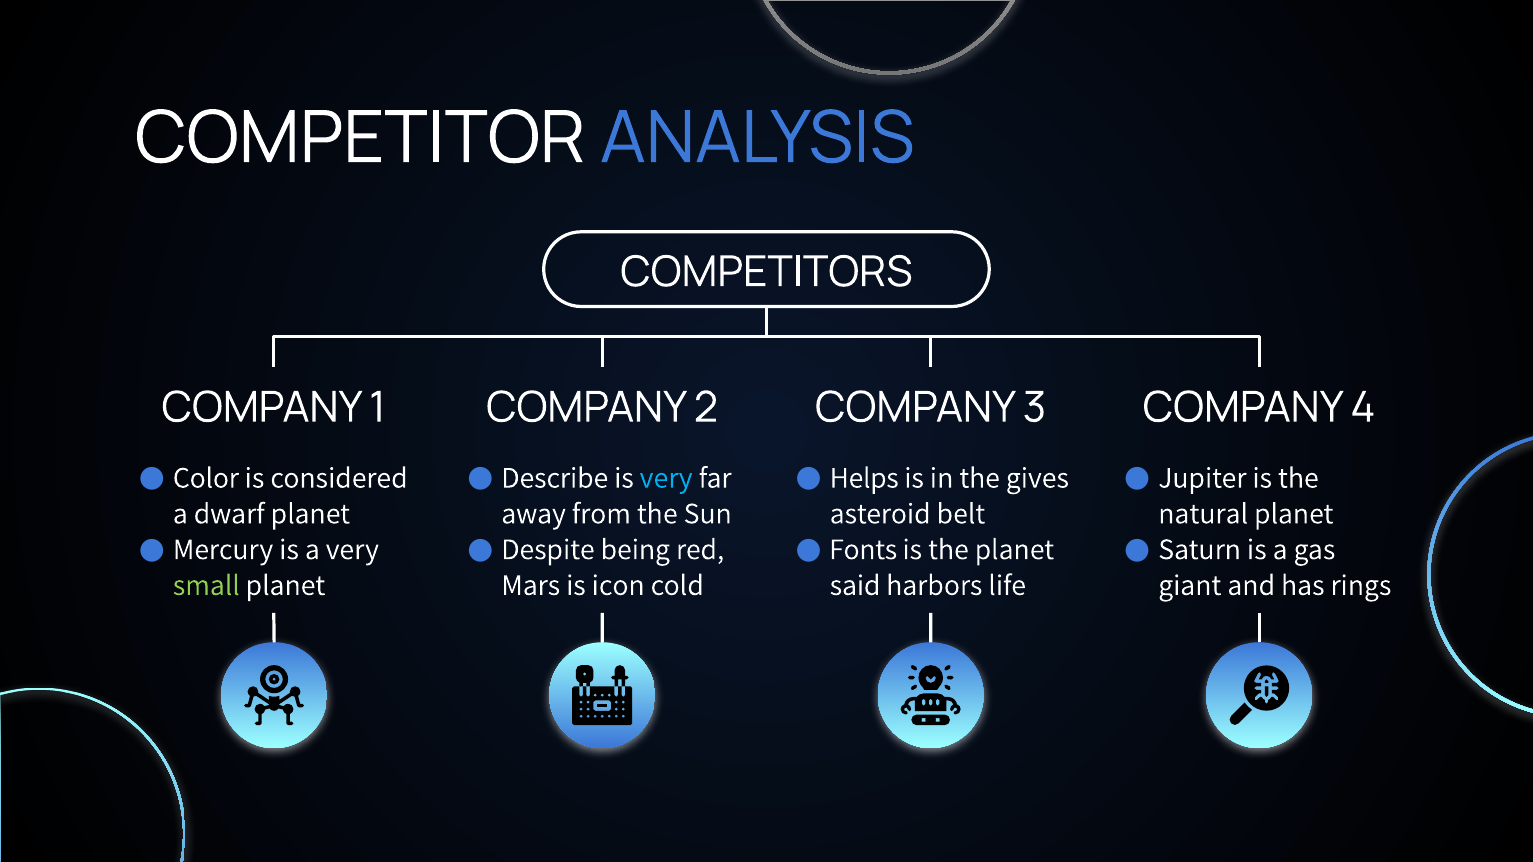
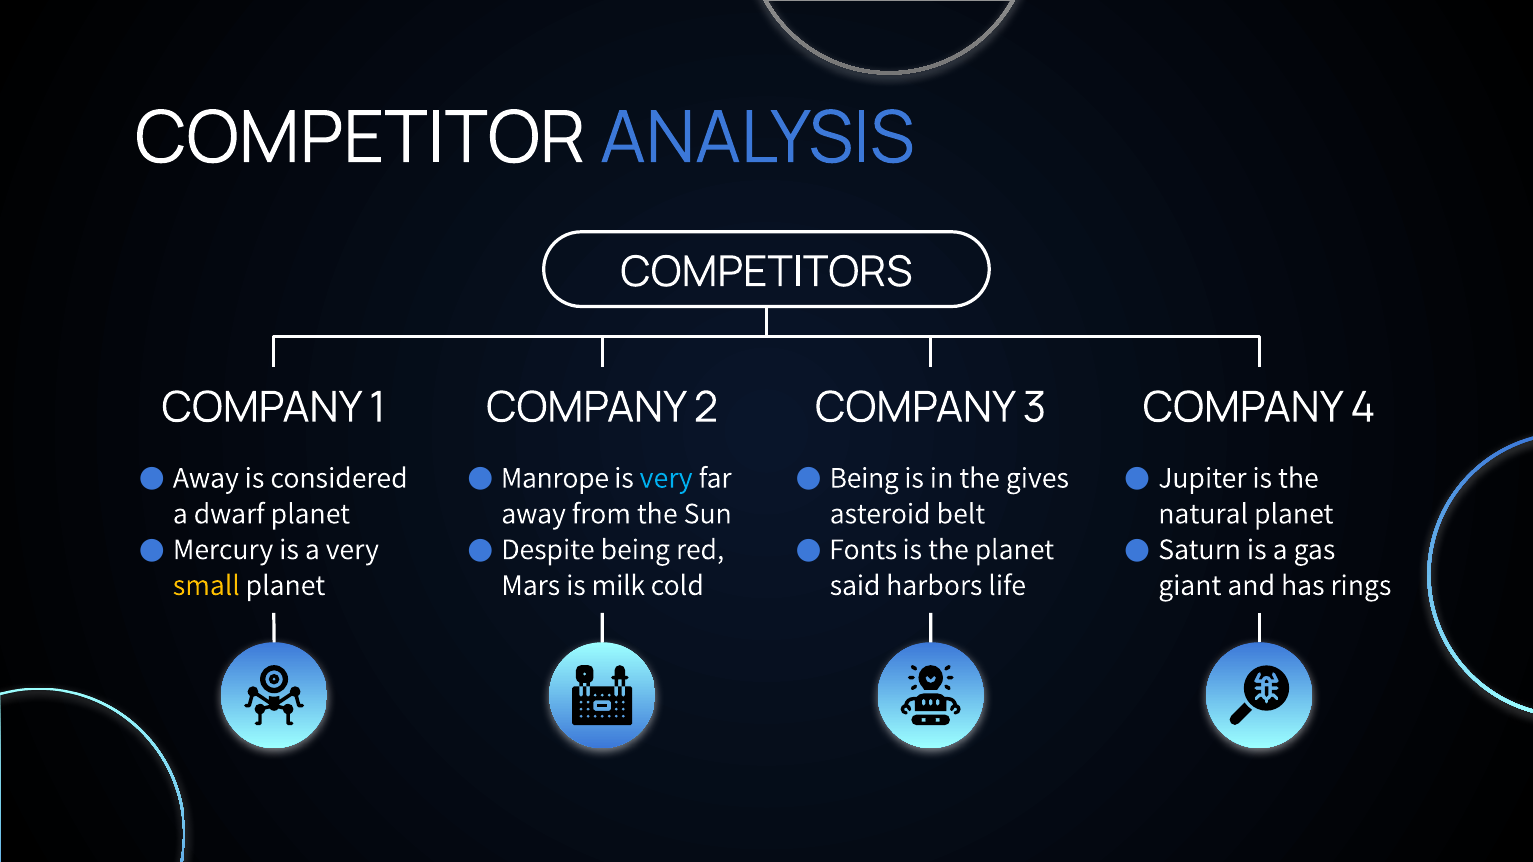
Color at (206, 478): Color -> Away
Describe: Describe -> Manrope
Helps at (864, 478): Helps -> Being
small colour: light green -> yellow
icon: icon -> milk
